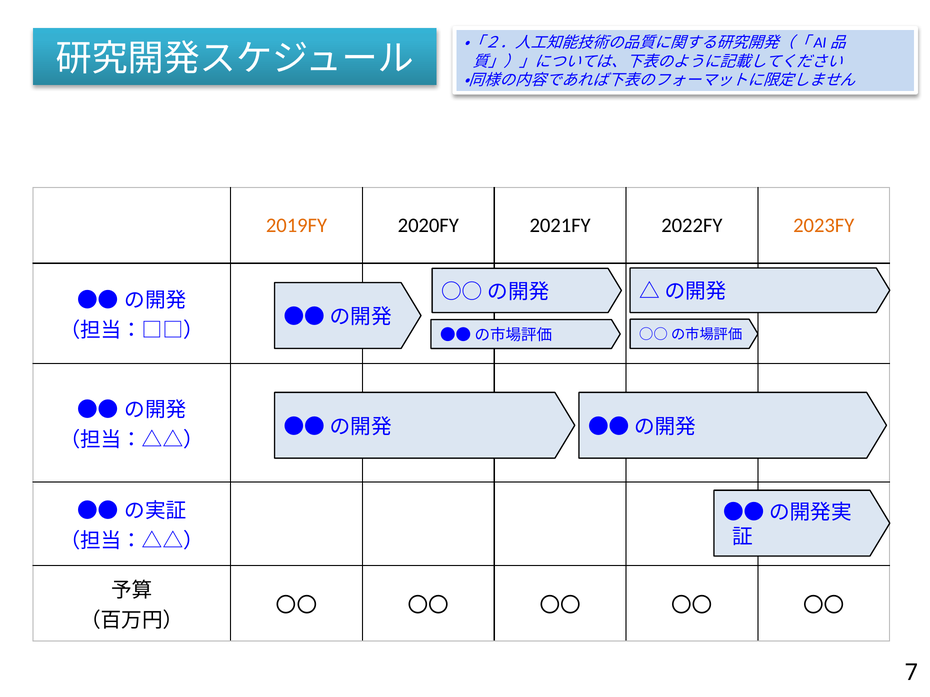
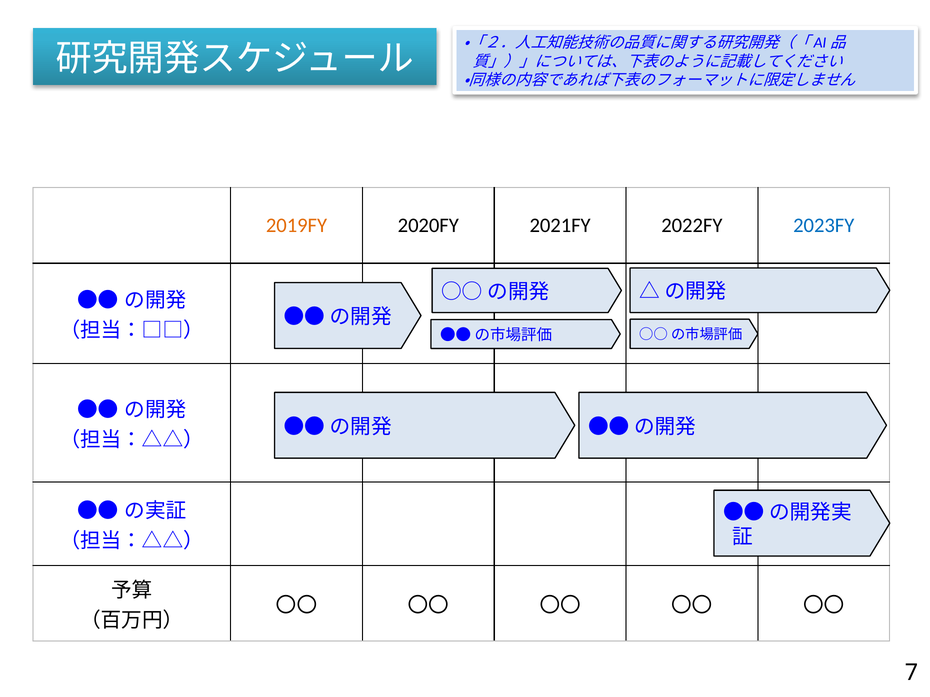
2023FY colour: orange -> blue
